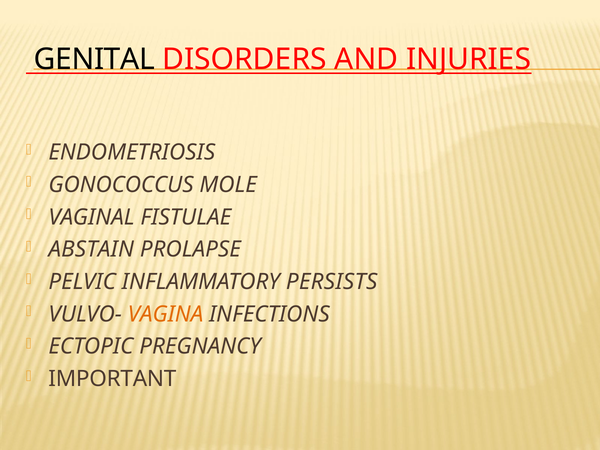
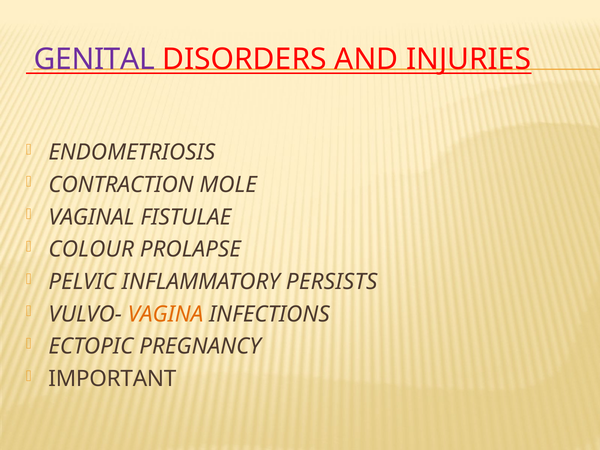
GENITAL colour: black -> purple
GONOCOCCUS: GONOCOCCUS -> CONTRACTION
ABSTAIN: ABSTAIN -> COLOUR
